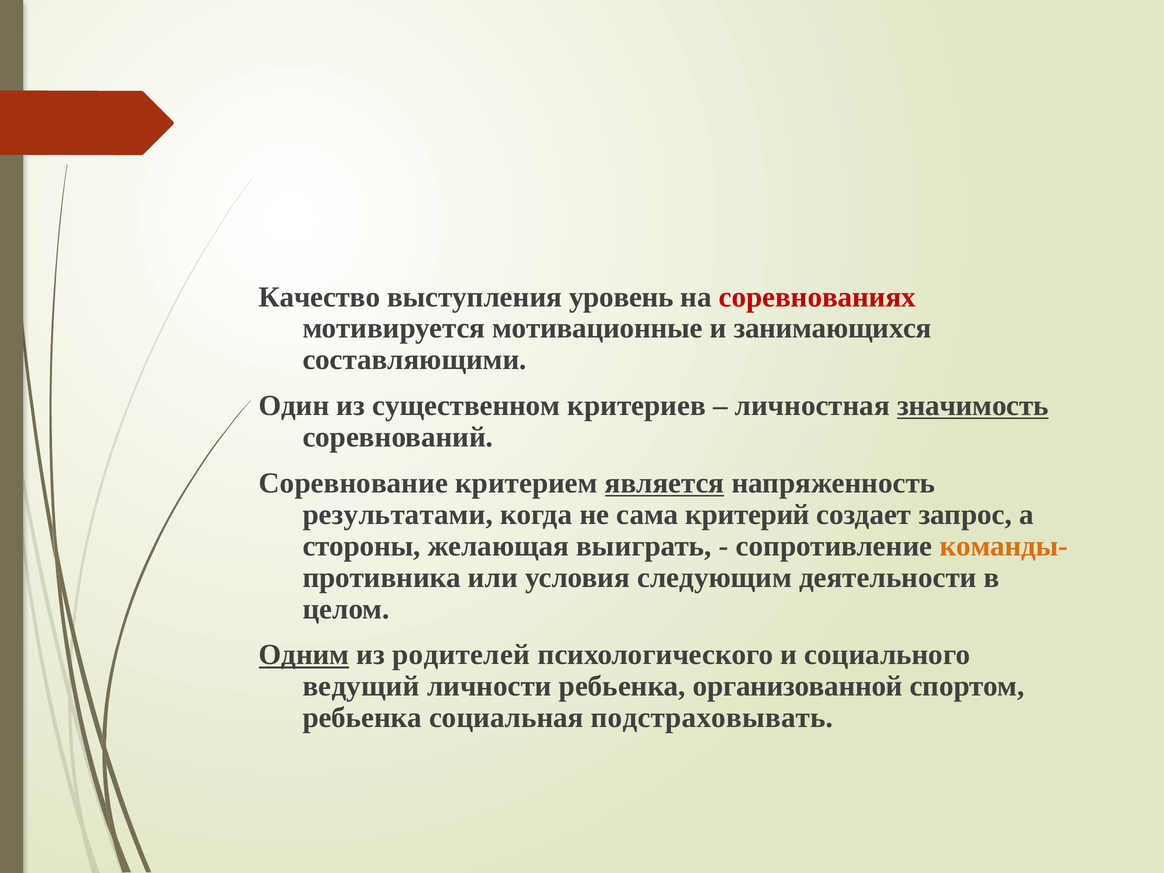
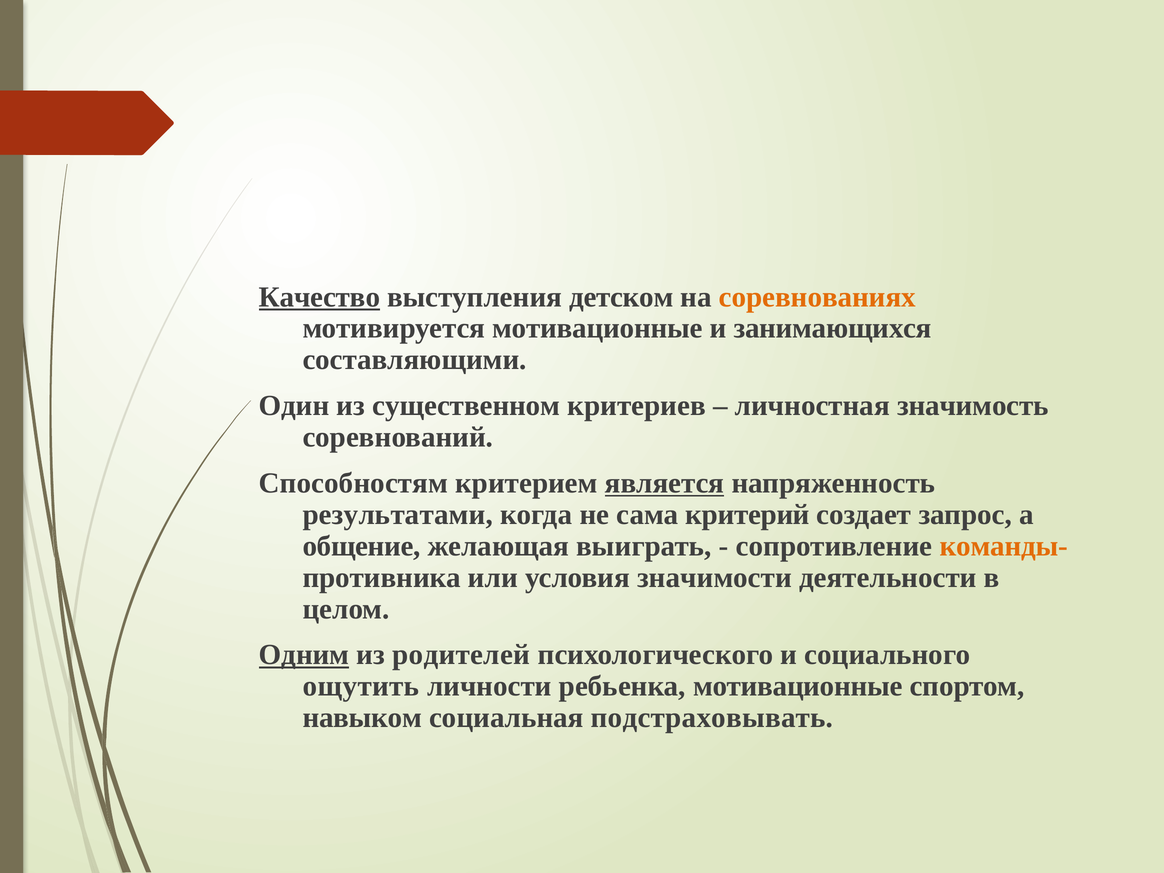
Качество underline: none -> present
уровень: уровень -> детском
соревнованиях colour: red -> orange
значимость underline: present -> none
Соревнование: Соревнование -> Способностям
стороны: стороны -> общение
следующим: следующим -> значимости
ведущий: ведущий -> ощутить
ребьенка организованной: организованной -> мотивационные
ребьенка at (362, 718): ребьенка -> навыком
